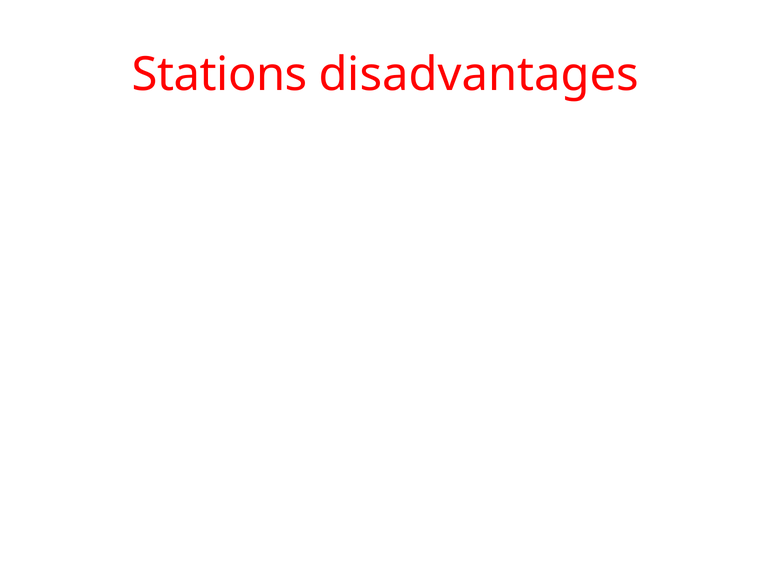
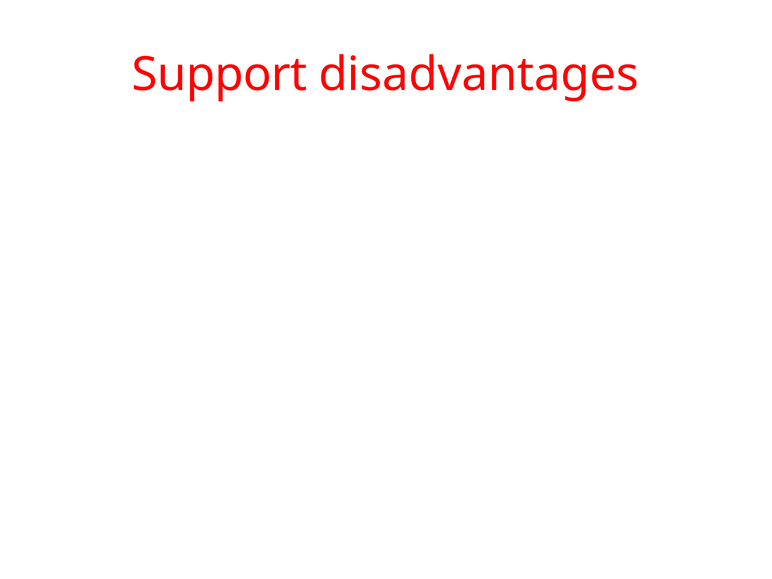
Stations at (220, 75): Stations -> Support
